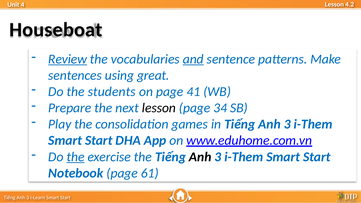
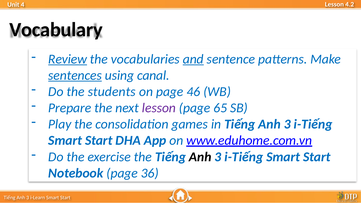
Houseboat: Houseboat -> Vocabulary
sentences underline: none -> present
great: great -> canal
41: 41 -> 46
lesson at (159, 108) colour: black -> purple
34: 34 -> 65
i-Them at (313, 124): i-Them -> i-Tiếng
the at (76, 157) underline: present -> none
i-Them at (244, 157): i-Them -> i-Tiếng
61: 61 -> 36
